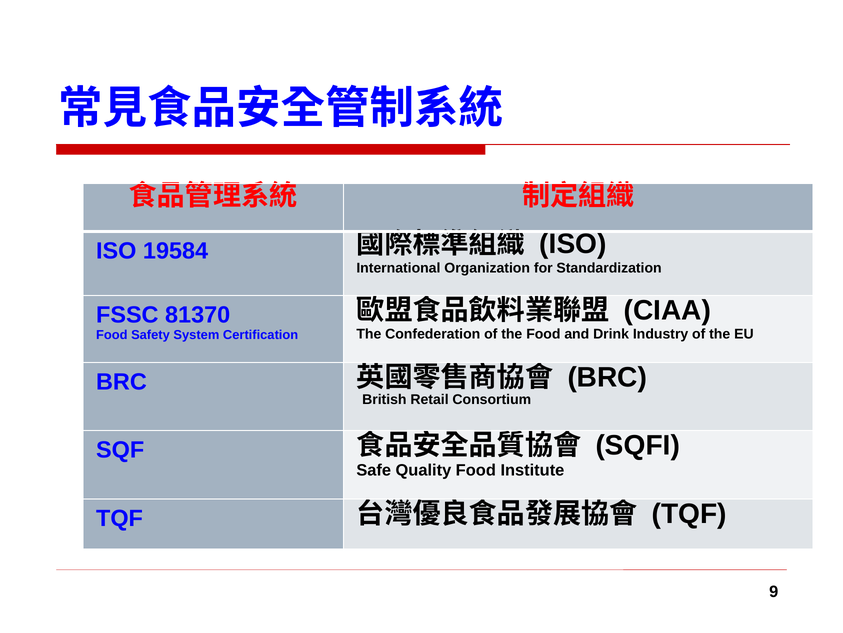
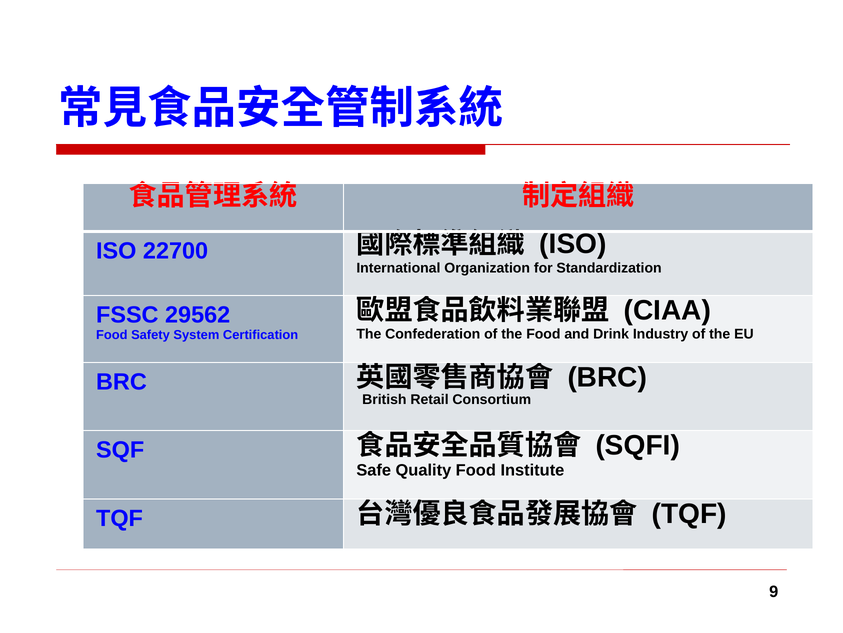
19584: 19584 -> 22700
81370: 81370 -> 29562
